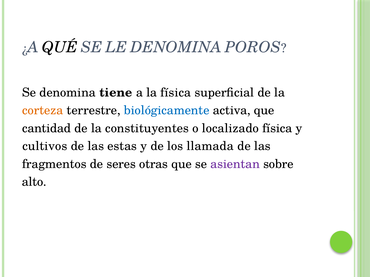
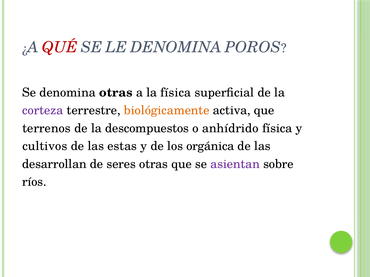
QUÉ colour: black -> red
denomina tiene: tiene -> otras
corteza colour: orange -> purple
biológicamente colour: blue -> orange
cantidad: cantidad -> terrenos
constituyentes: constituyentes -> descompuestos
localizado: localizado -> anhídrido
llamada: llamada -> orgánica
fragmentos: fragmentos -> desarrollan
alto: alto -> ríos
